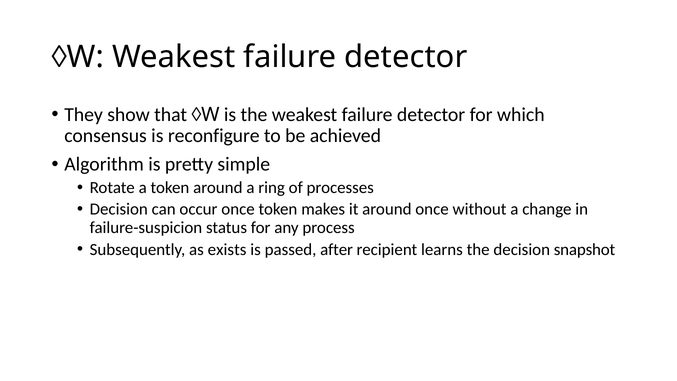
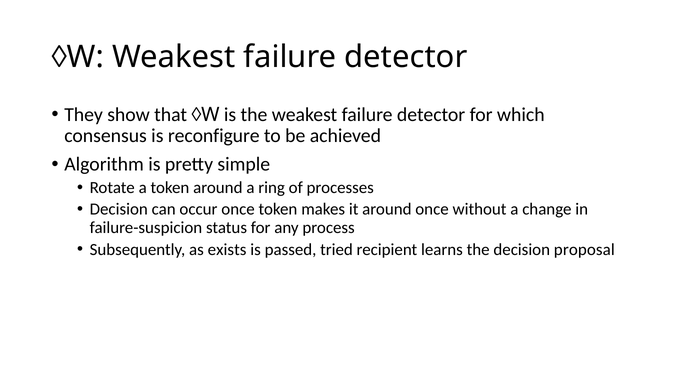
after: after -> tried
snapshot: snapshot -> proposal
